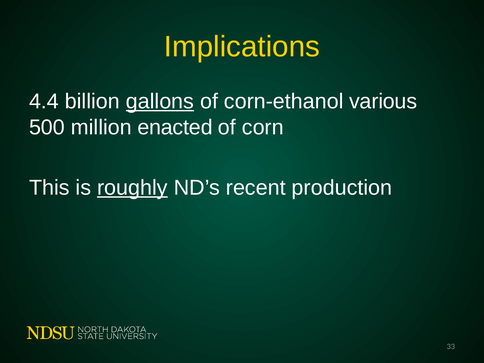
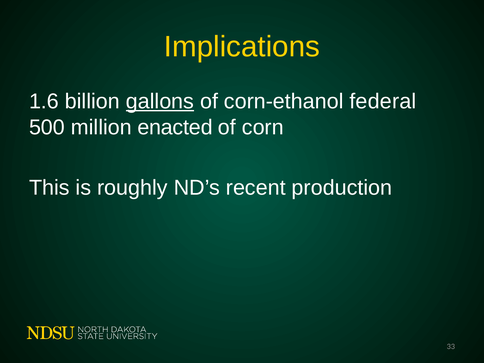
4.4: 4.4 -> 1.6
various: various -> federal
roughly underline: present -> none
